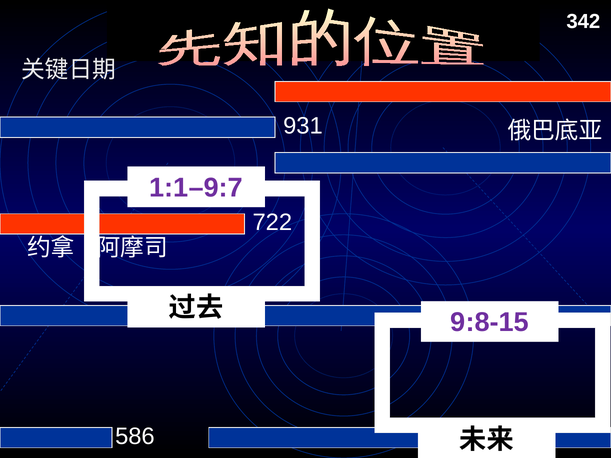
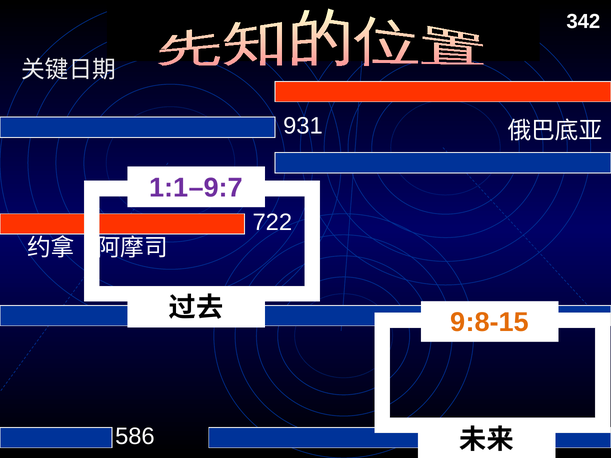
9:8-15 colour: purple -> orange
